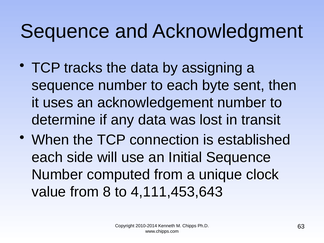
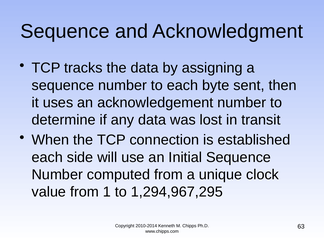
8: 8 -> 1
4,111,453,643: 4,111,453,643 -> 1,294,967,295
